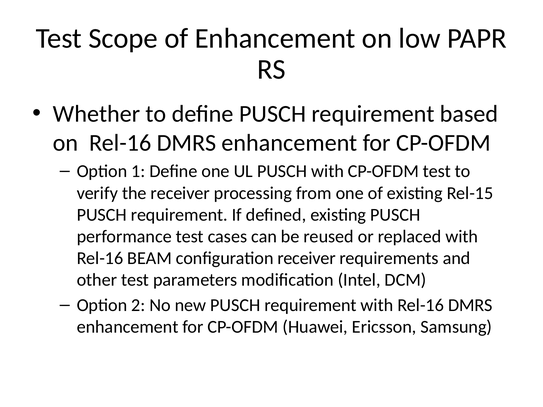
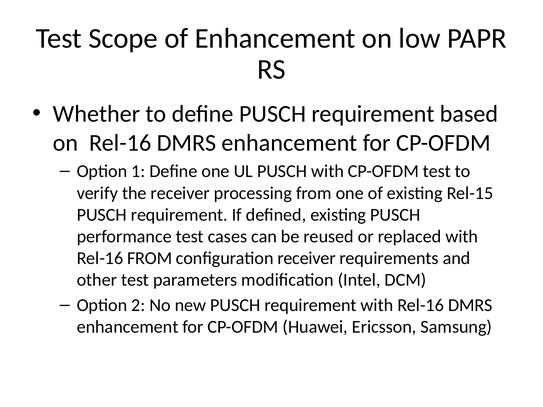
Rel-16 BEAM: BEAM -> FROM
